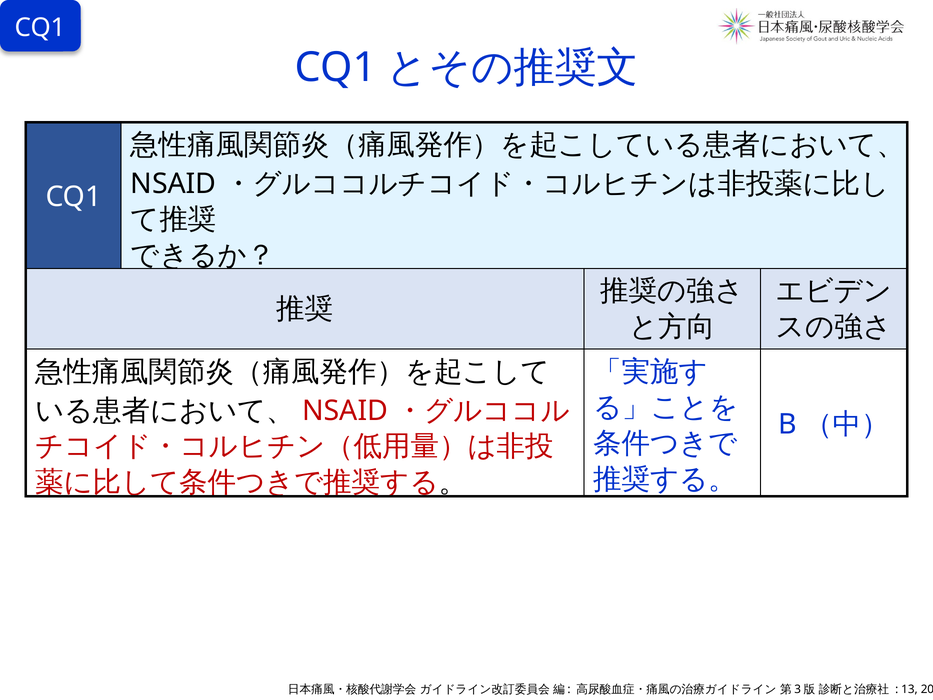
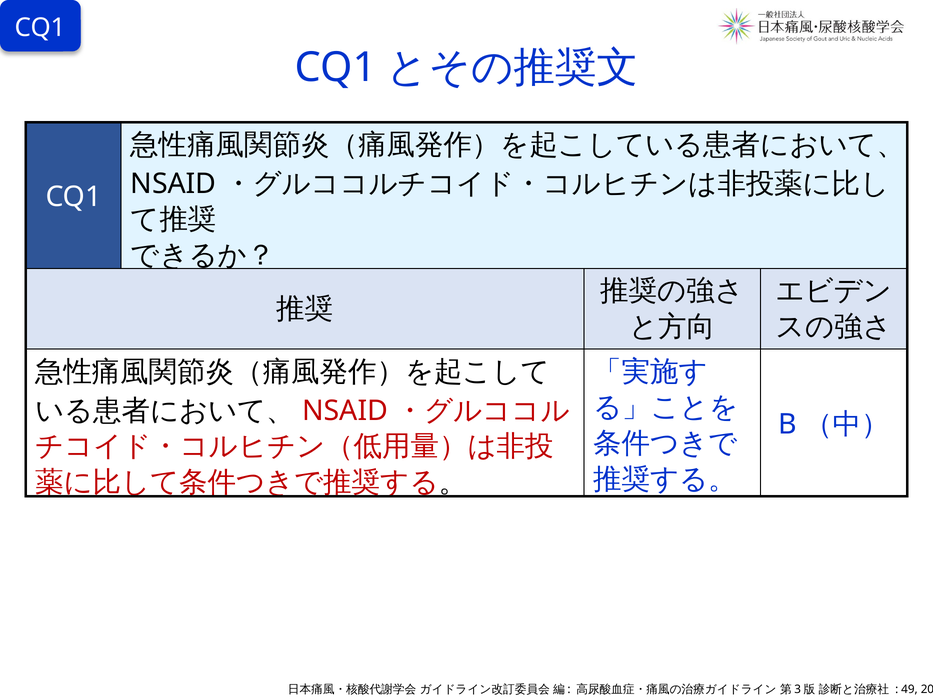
13: 13 -> 49
